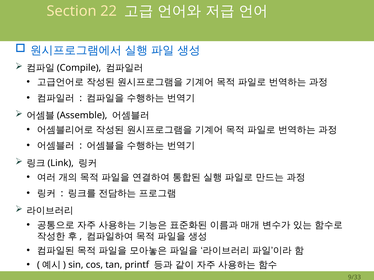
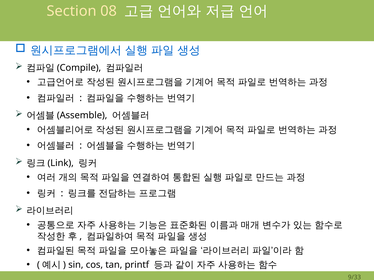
22: 22 -> 08
